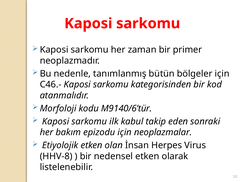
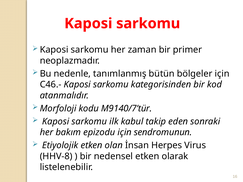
M9140/6’tür: M9140/6’tür -> M9140/7’tür
neoplazmalar: neoplazmalar -> sendromunun
